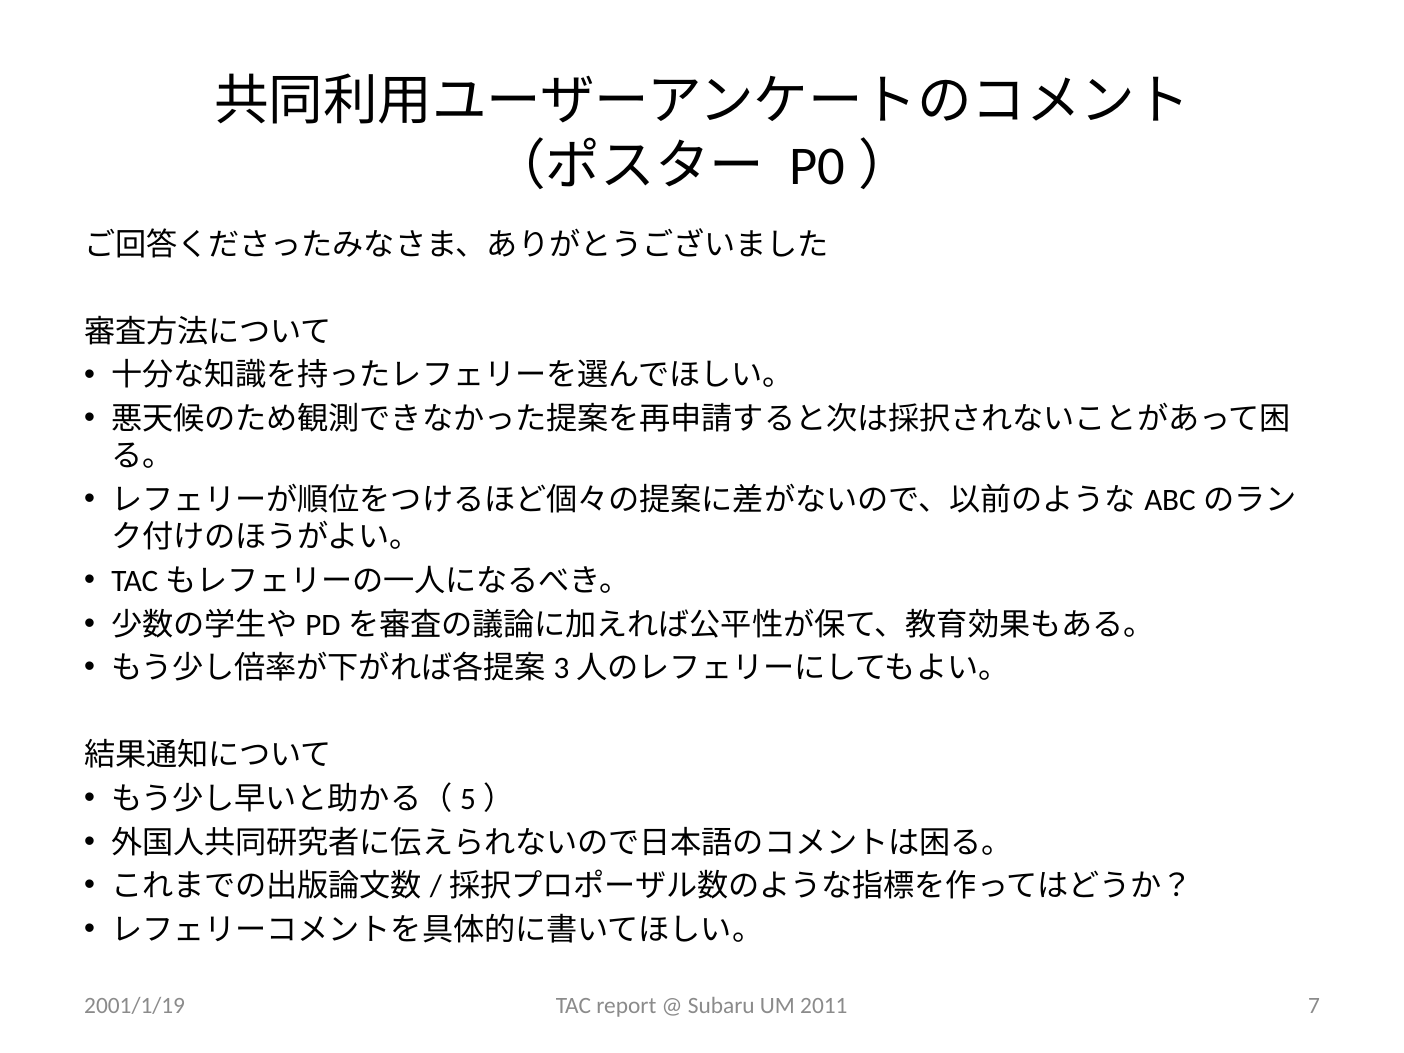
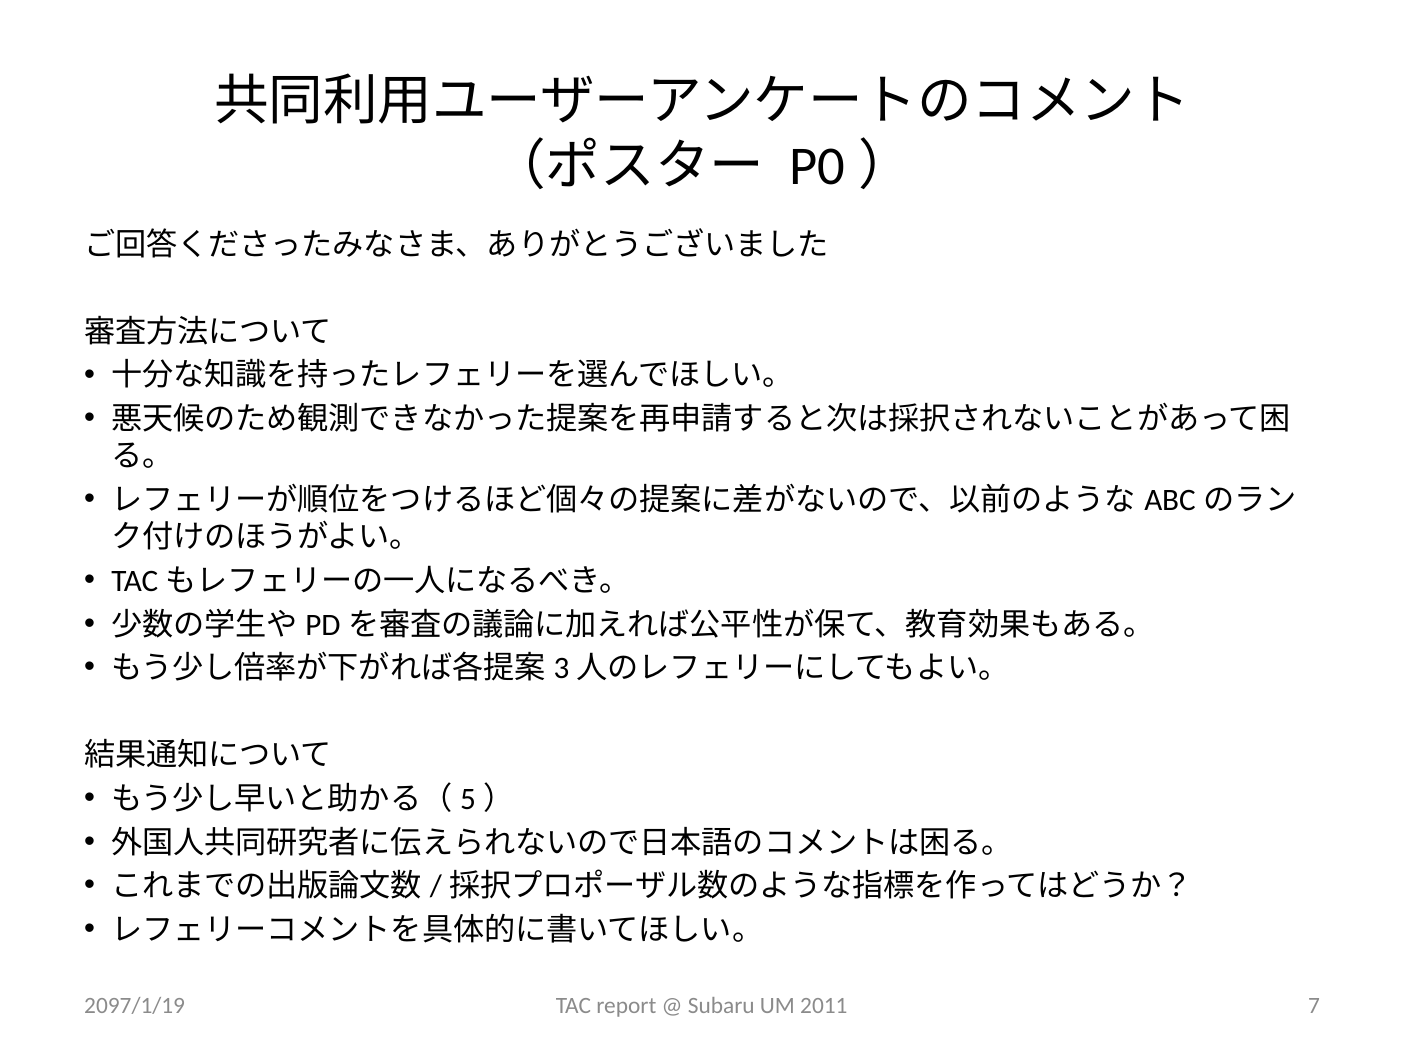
2001/1/19: 2001/1/19 -> 2097/1/19
